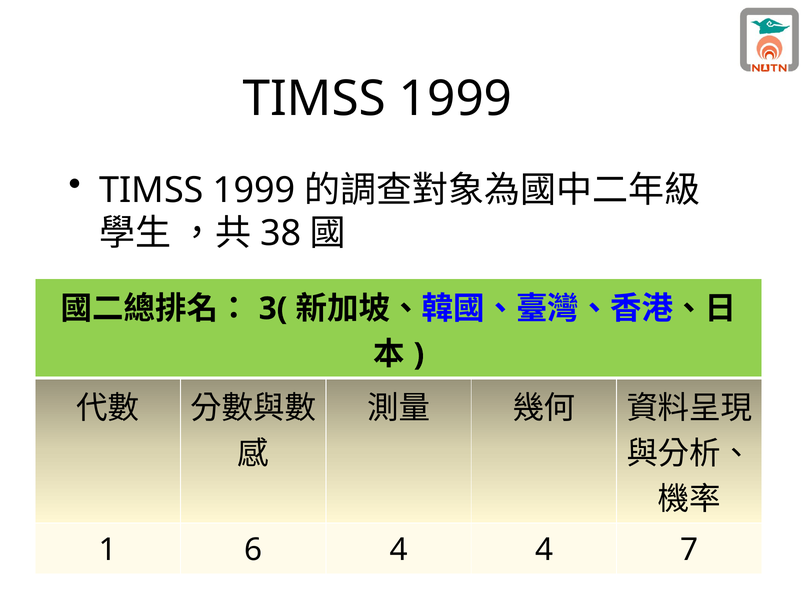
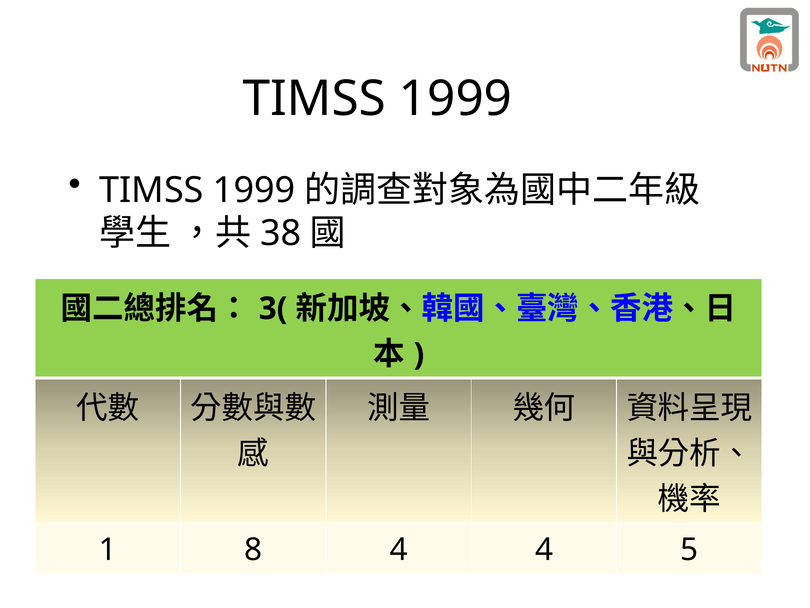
6: 6 -> 8
7: 7 -> 5
